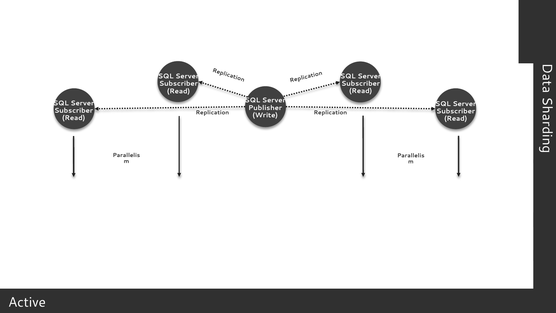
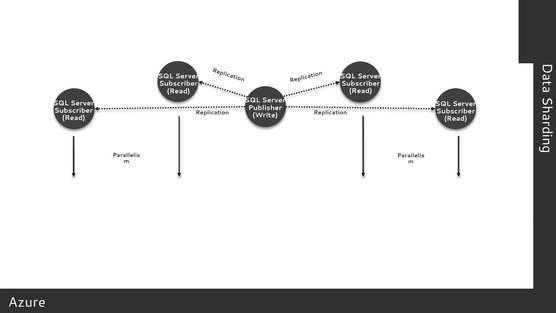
Active: Active -> Azure
